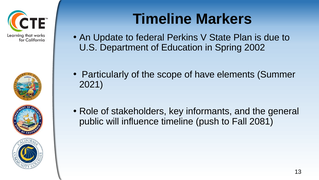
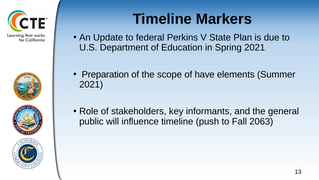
Spring 2002: 2002 -> 2021
Particularly: Particularly -> Preparation
2081: 2081 -> 2063
